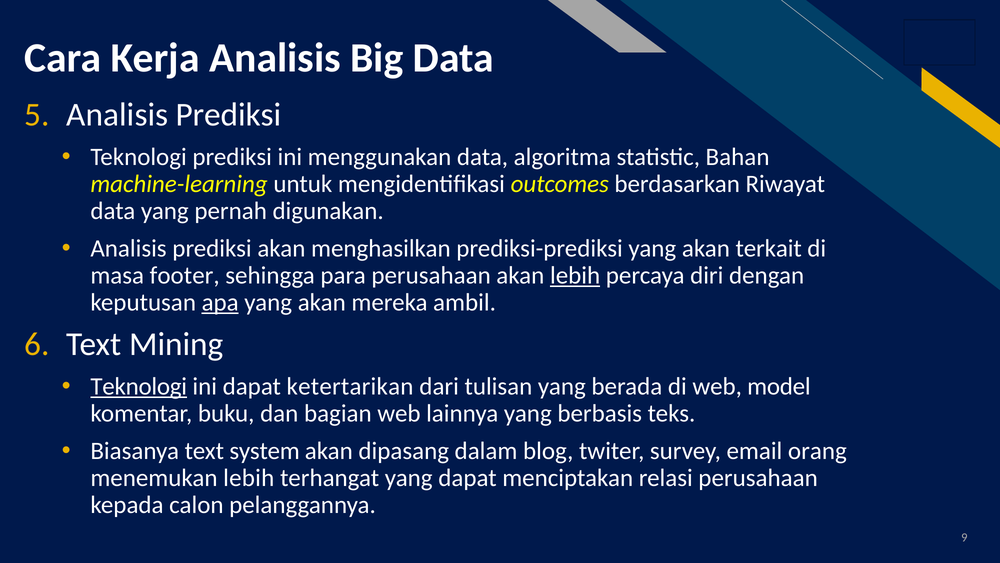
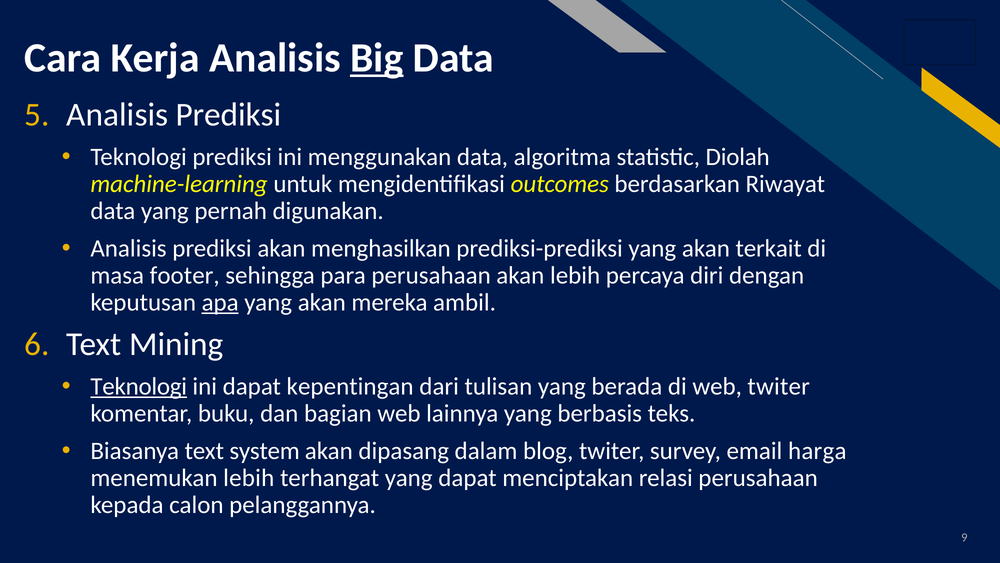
Big underline: none -> present
Bahan: Bahan -> Diolah
lebih at (575, 275) underline: present -> none
ketertarikan: ketertarikan -> kepentingan
web model: model -> twiter
orang: orang -> harga
